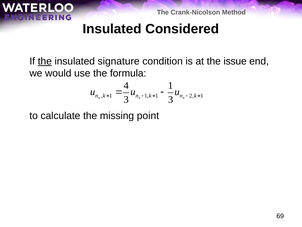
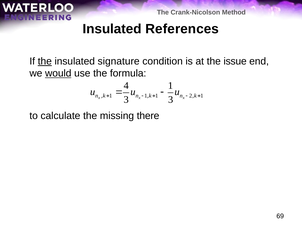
Considered: Considered -> References
would underline: none -> present
point: point -> there
